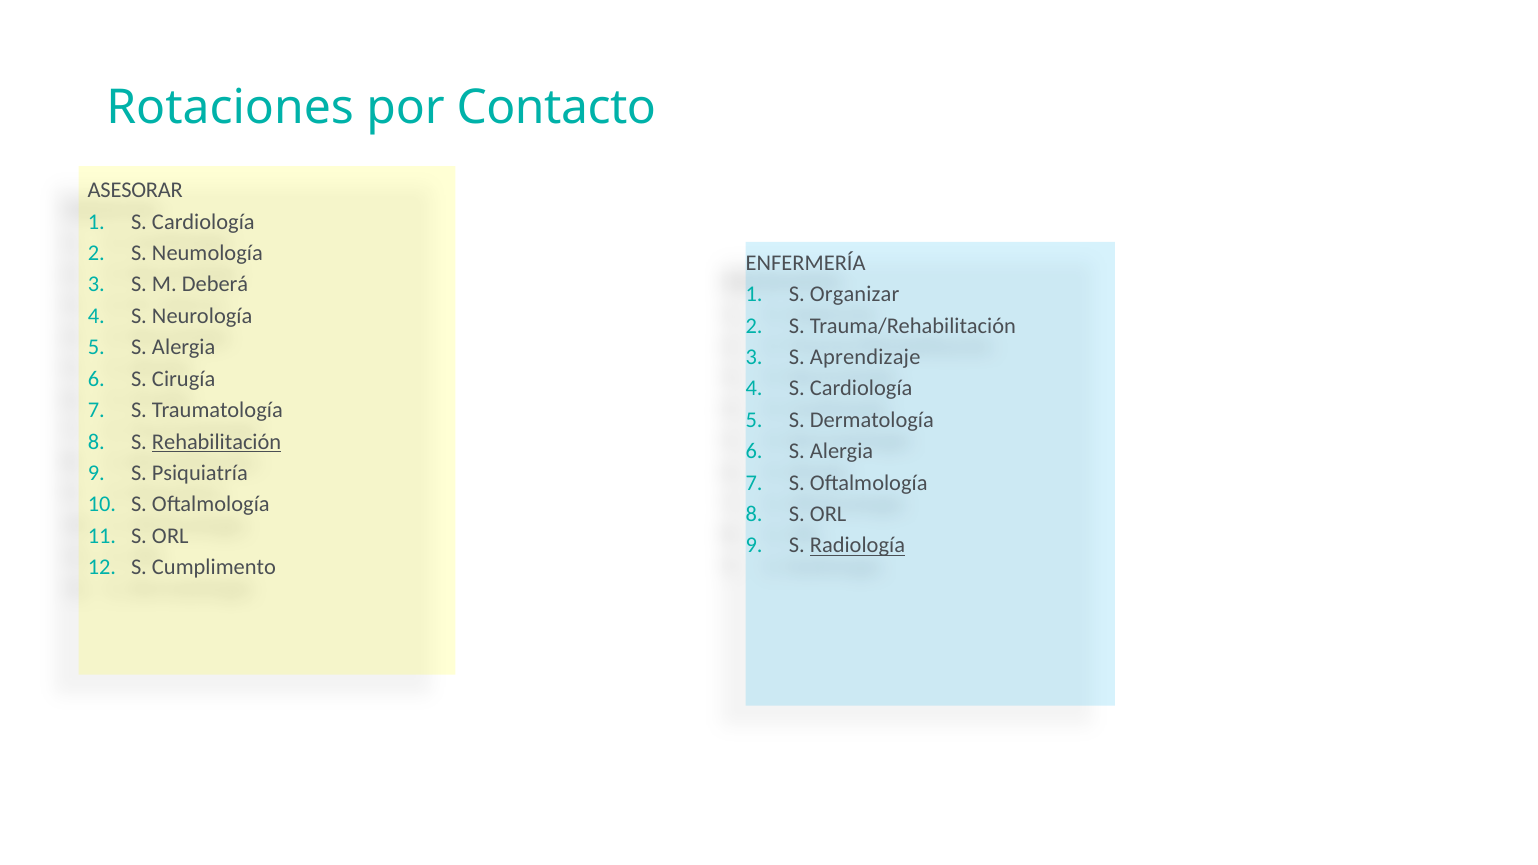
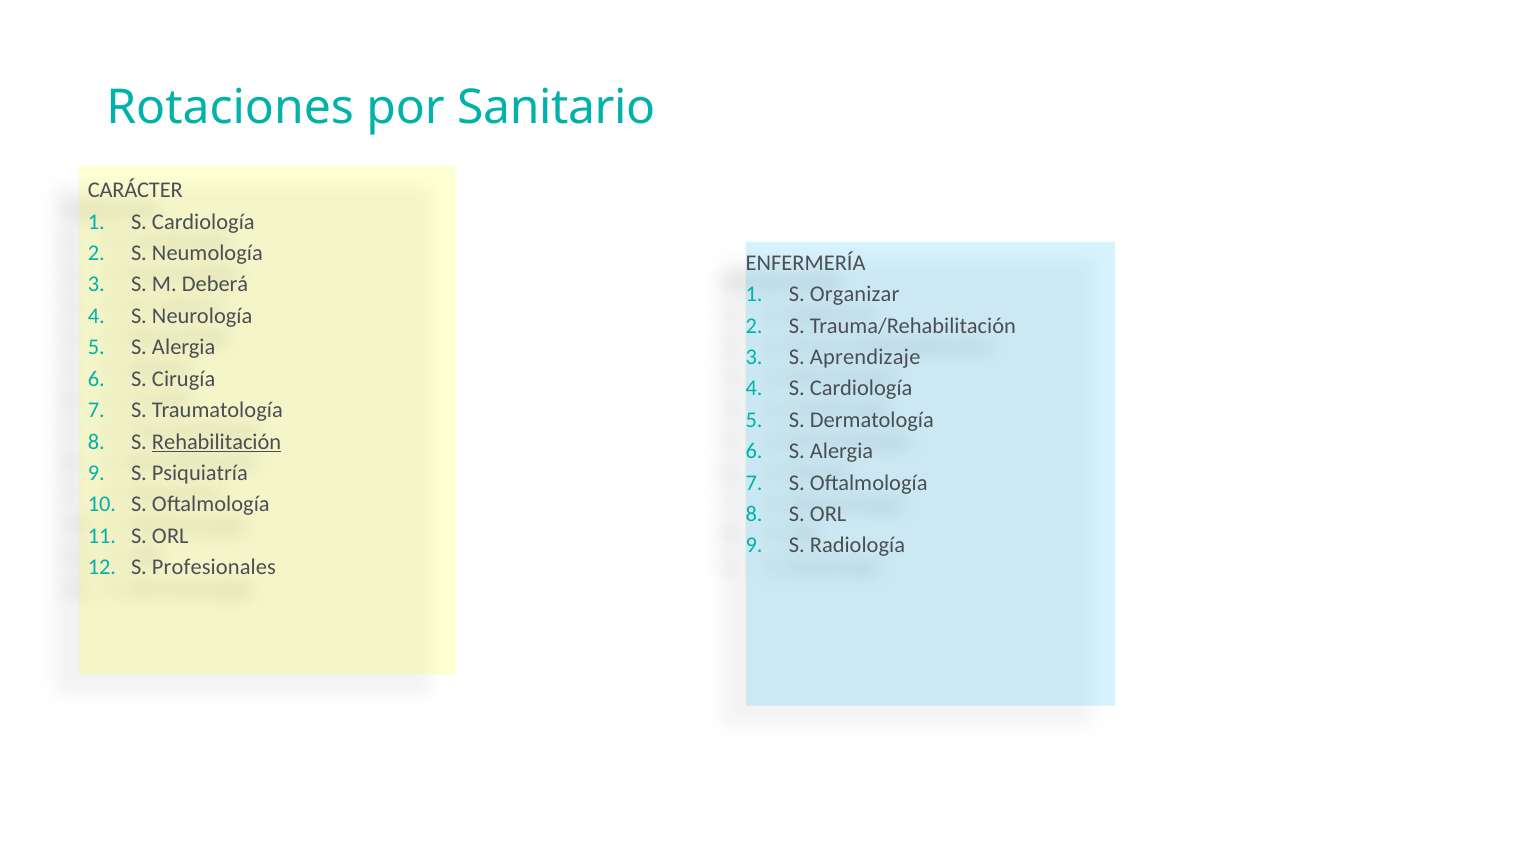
Contacto: Contacto -> Sanitario
ASESORAR: ASESORAR -> CARÁCTER
Radiología underline: present -> none
Cumplimento: Cumplimento -> Profesionales
